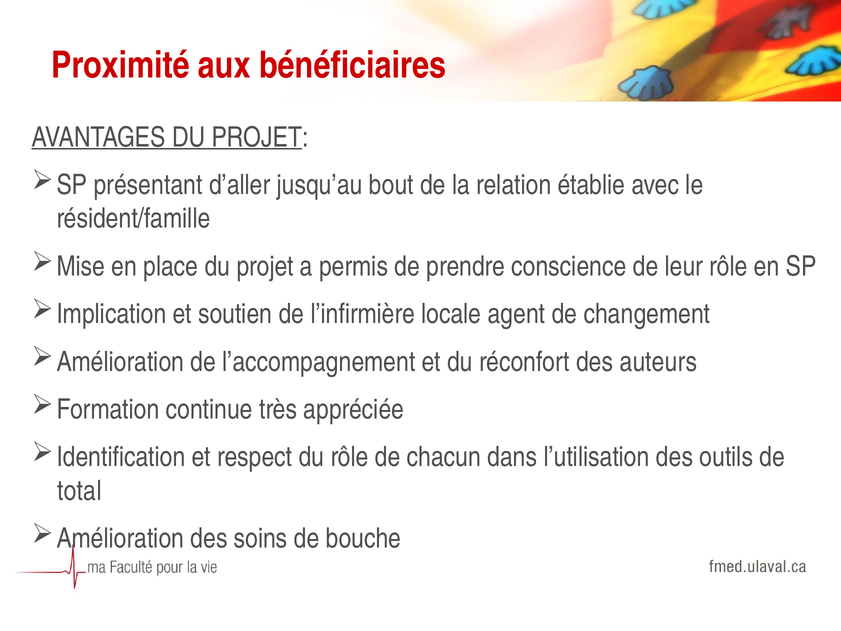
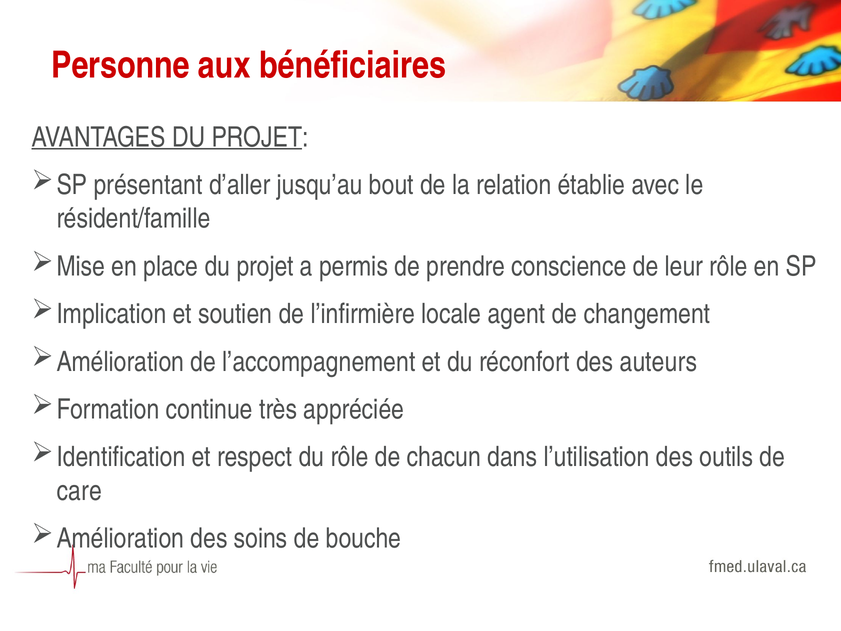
Proximité: Proximité -> Personne
total: total -> care
